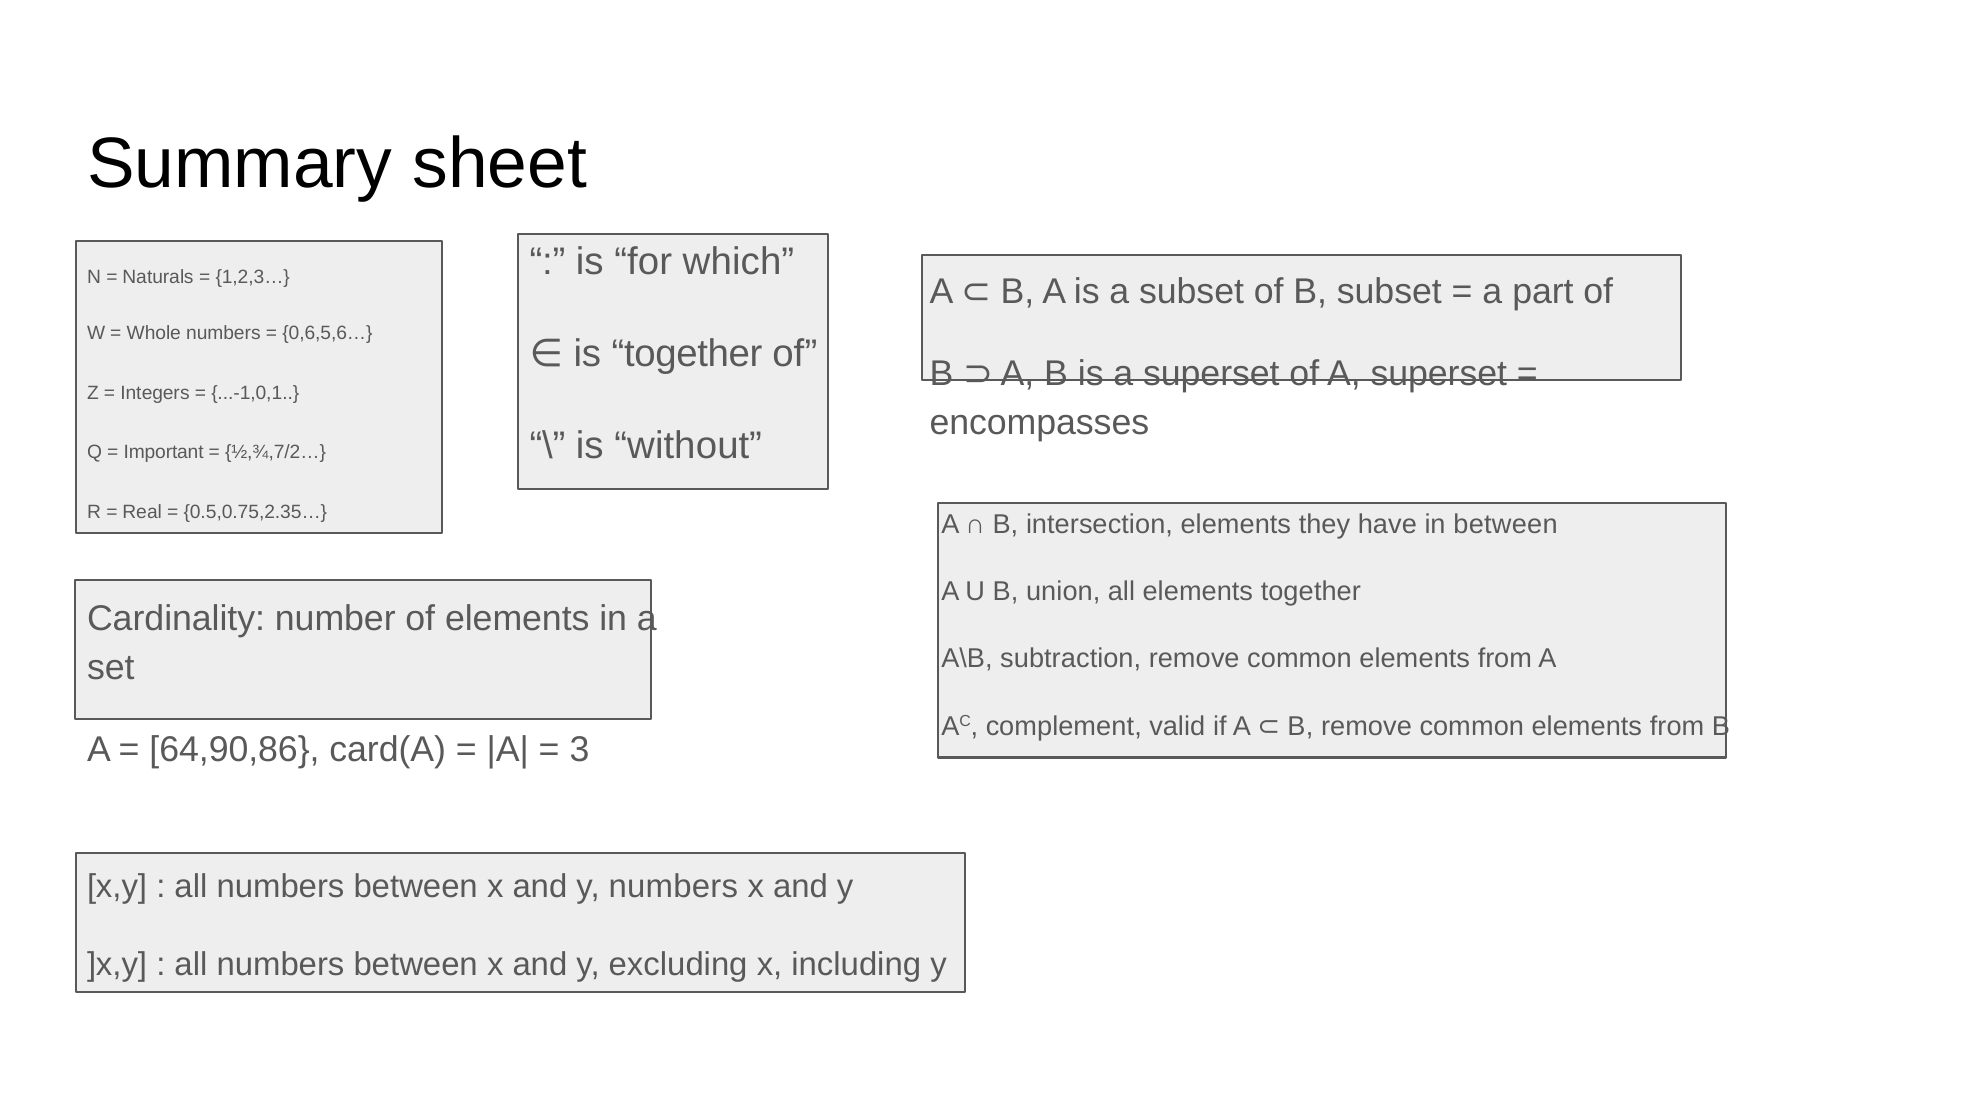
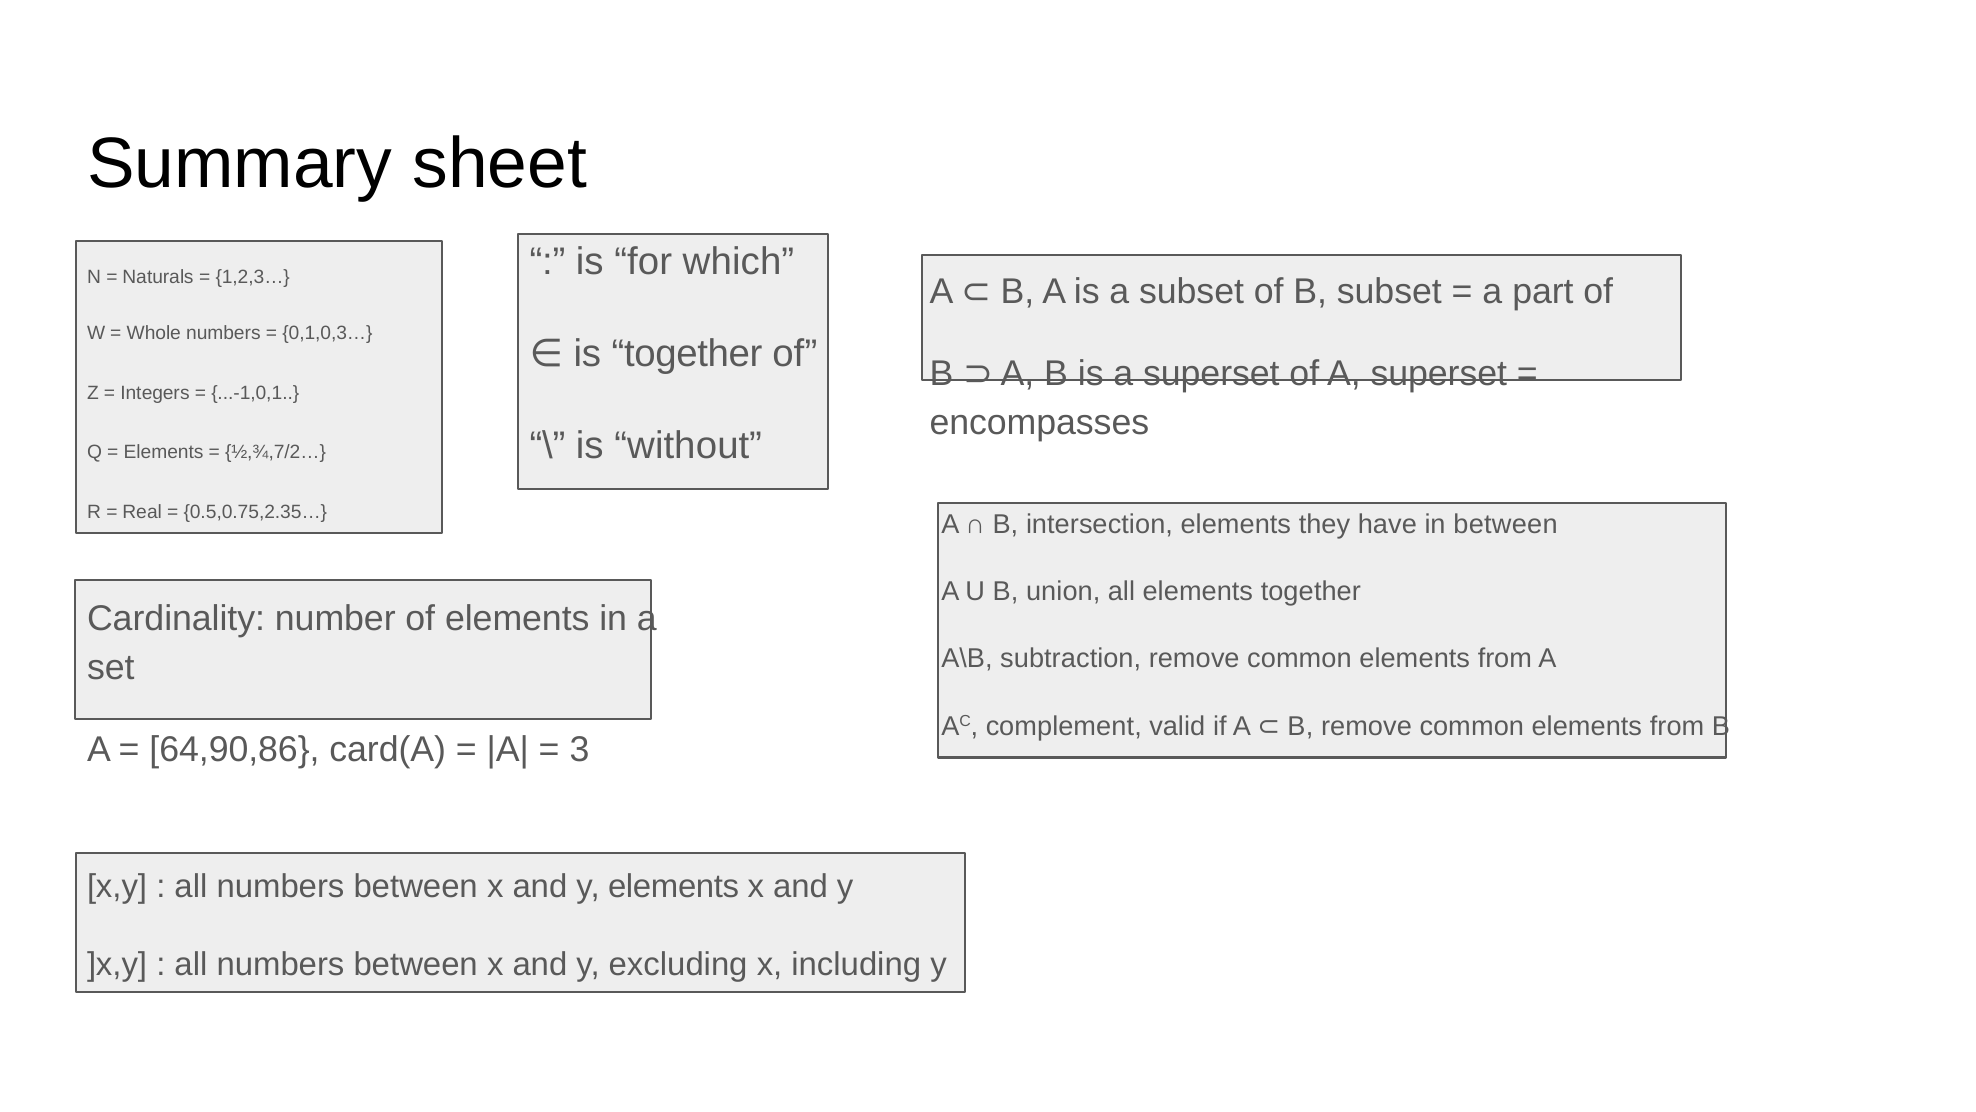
0,6,5,6…: 0,6,5,6… -> 0,1,0,3…
Important at (164, 452): Important -> Elements
y numbers: numbers -> elements
